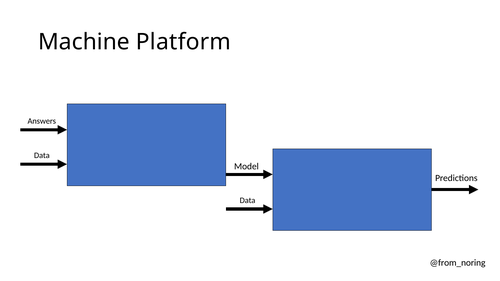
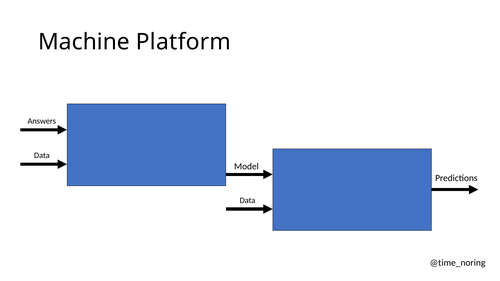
@from_noring: @from_noring -> @time_noring
